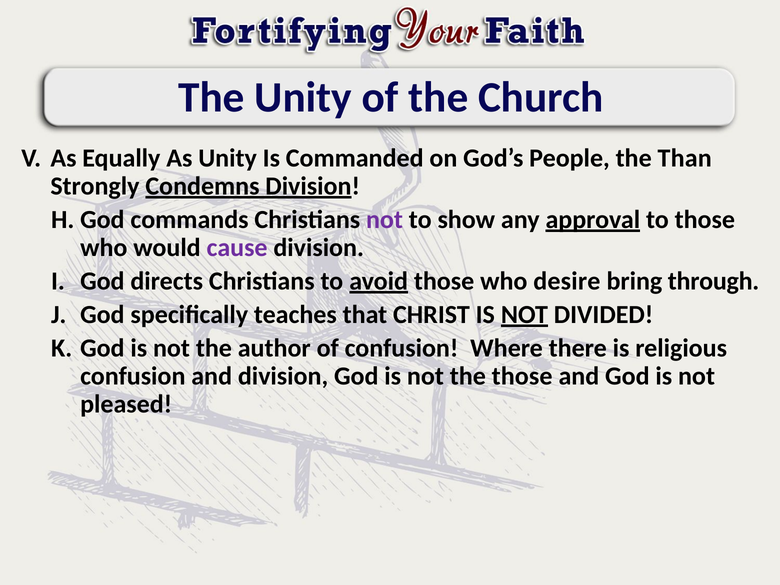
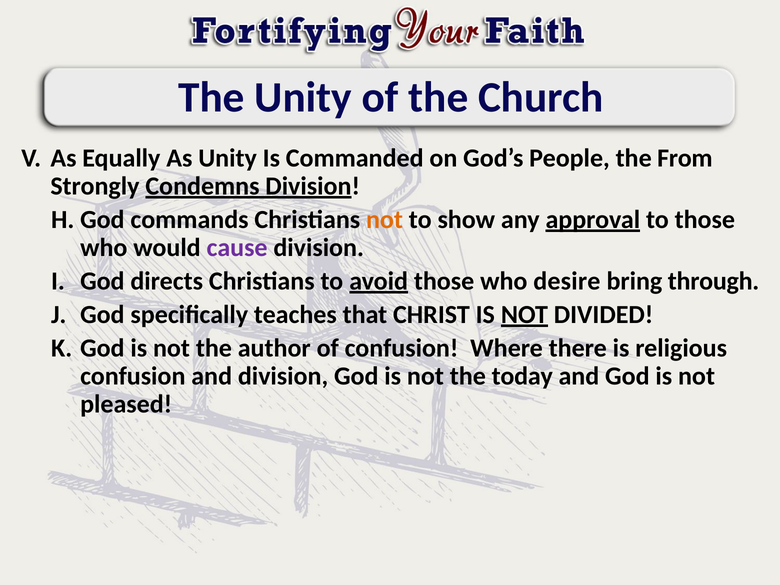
Than: Than -> From
not at (384, 220) colour: purple -> orange
the those: those -> today
